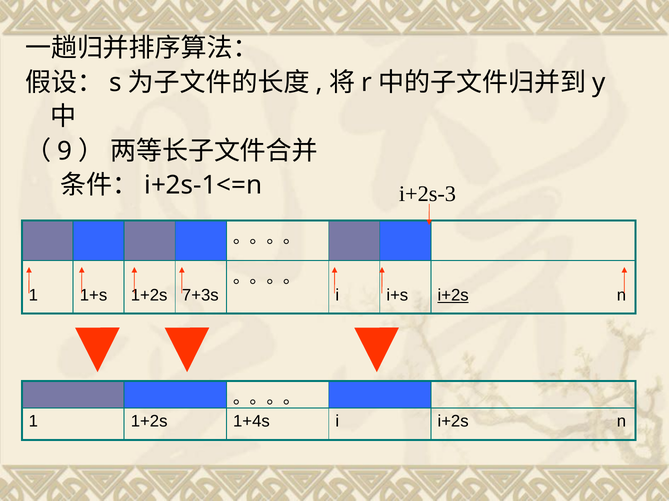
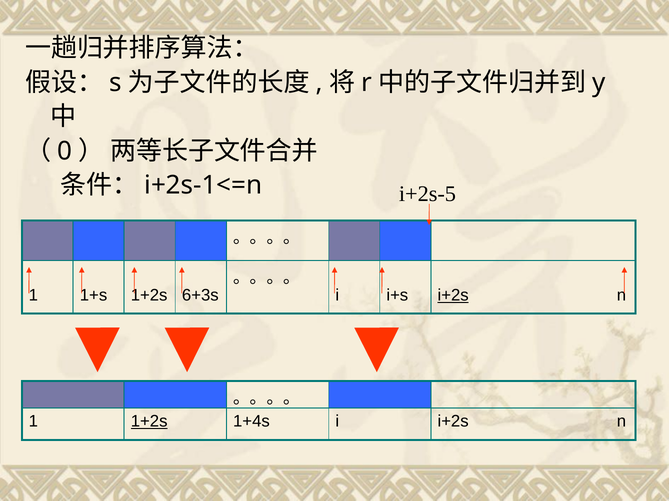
9: 9 -> 0
i+2s-3: i+2s-3 -> i+2s-5
7+3s: 7+3s -> 6+3s
1+2s at (149, 422) underline: none -> present
